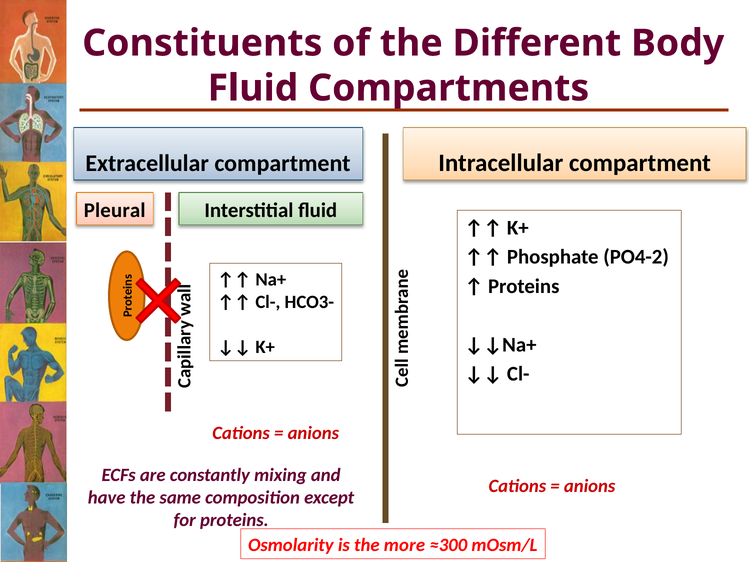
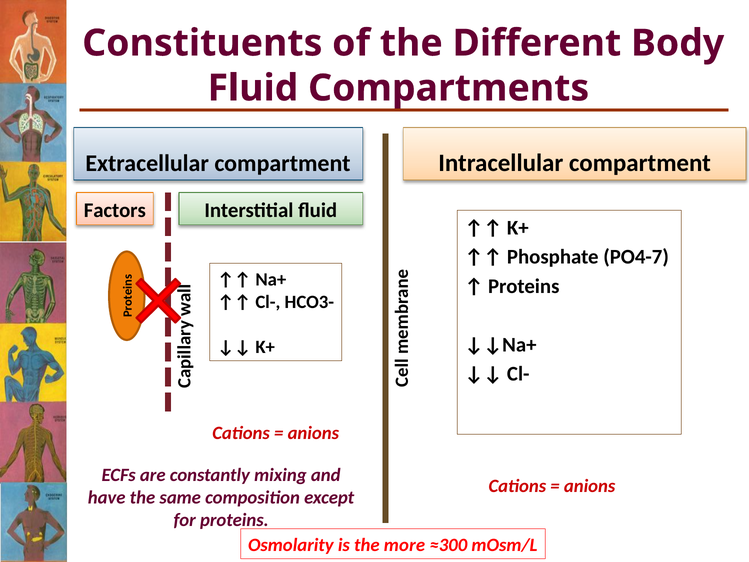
Pleural: Pleural -> Factors
PO4-2: PO4-2 -> PO4-7
